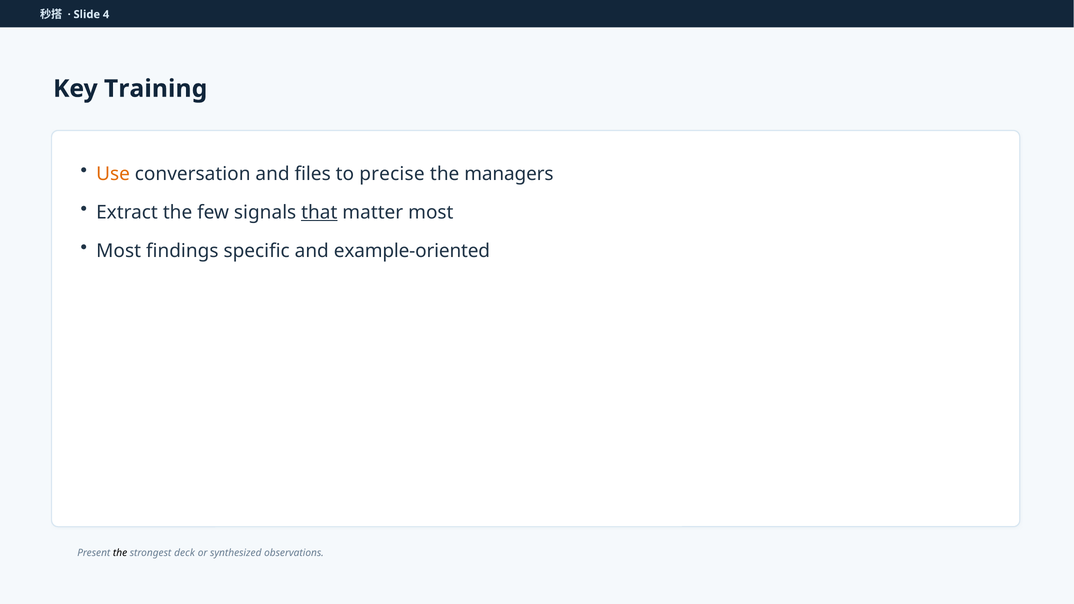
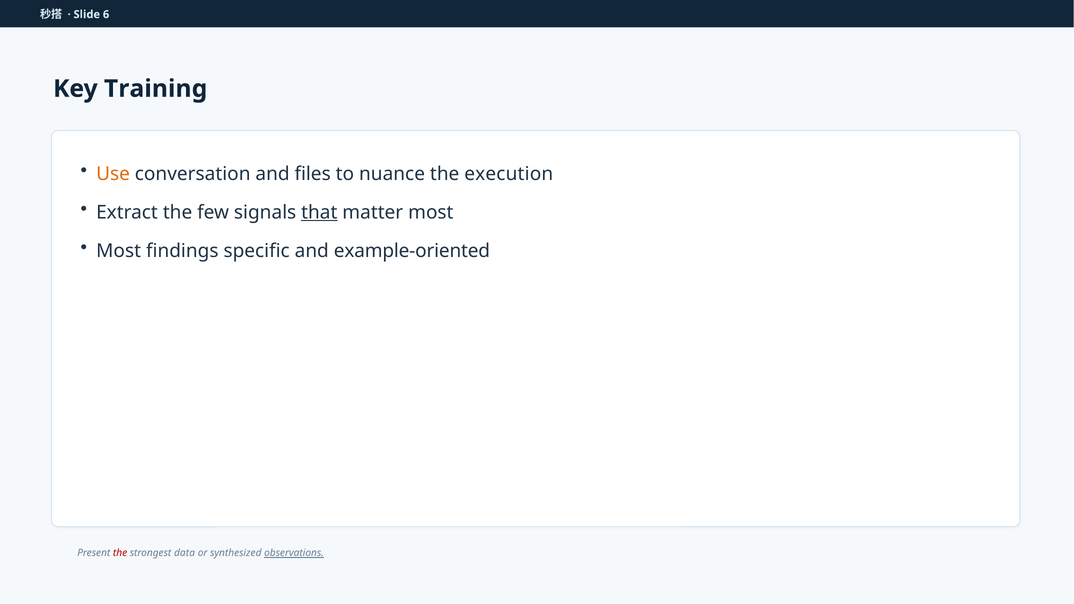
4: 4 -> 6
precise: precise -> nuance
managers: managers -> execution
the at (120, 553) colour: black -> red
deck: deck -> data
observations underline: none -> present
